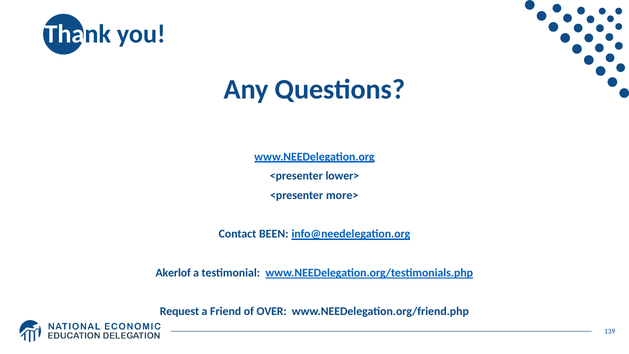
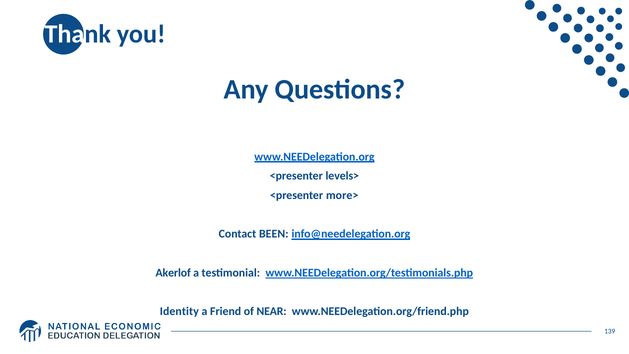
lower>: lower> -> levels>
Request: Request -> Identity
OVER: OVER -> NEAR
